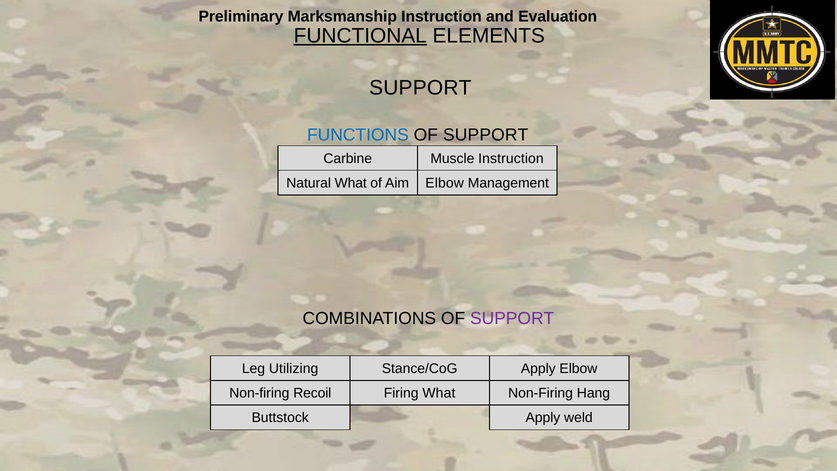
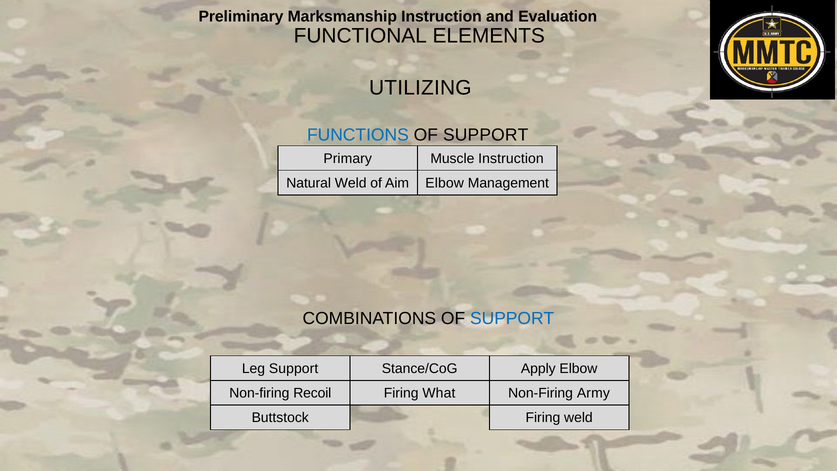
FUNCTIONAL underline: present -> none
SUPPORT at (420, 88): SUPPORT -> UTILIZING
Carbine: Carbine -> Primary
Natural What: What -> Weld
SUPPORT at (512, 318) colour: purple -> blue
Leg Utilizing: Utilizing -> Support
Hang: Hang -> Army
Buttstock Apply: Apply -> Firing
